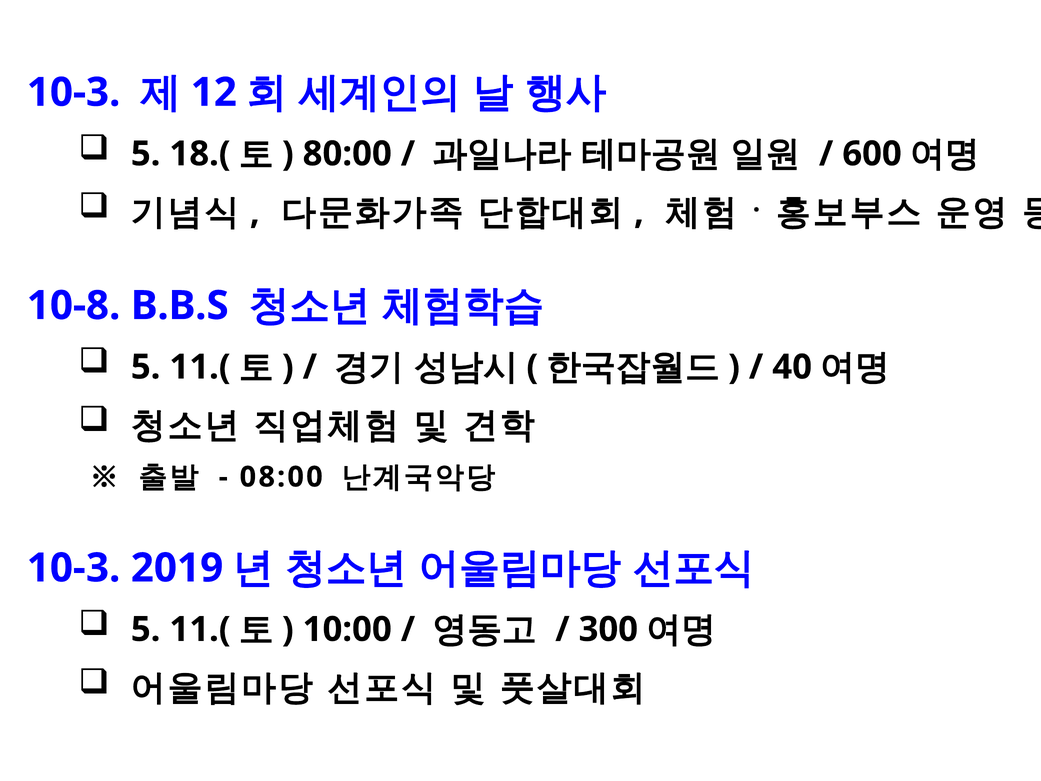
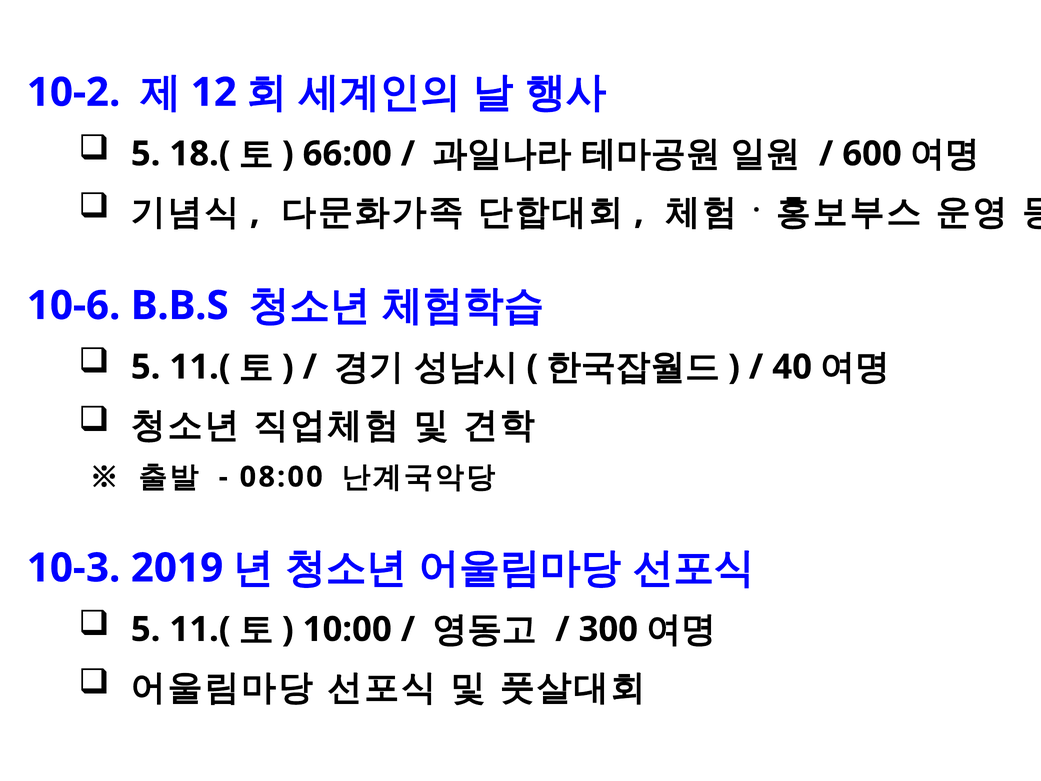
10-3 at (74, 92): 10-3 -> 10-2
80:00: 80:00 -> 66:00
10-8: 10-8 -> 10-6
